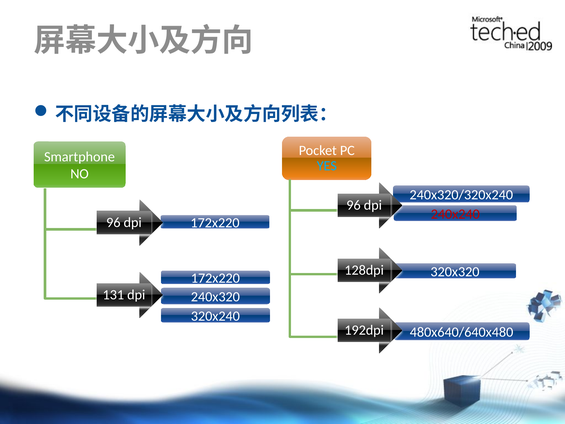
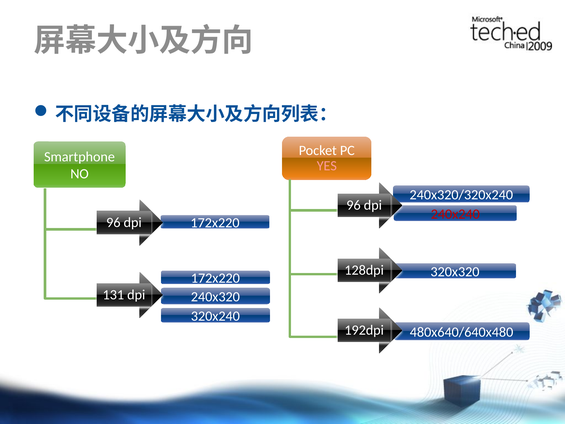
YES colour: light blue -> pink
